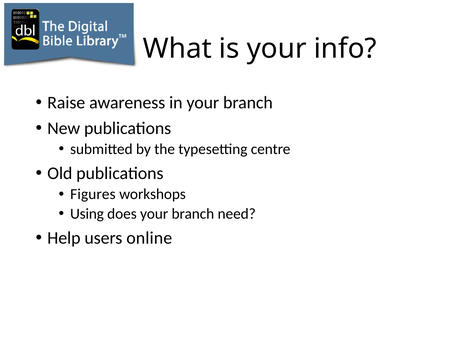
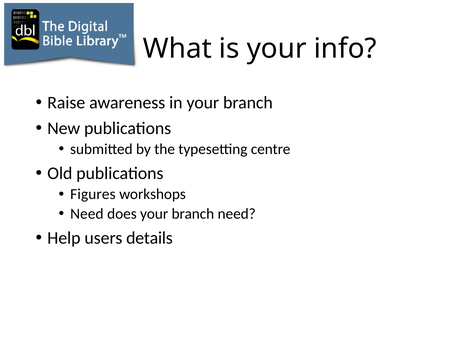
Using at (87, 214): Using -> Need
online: online -> details
